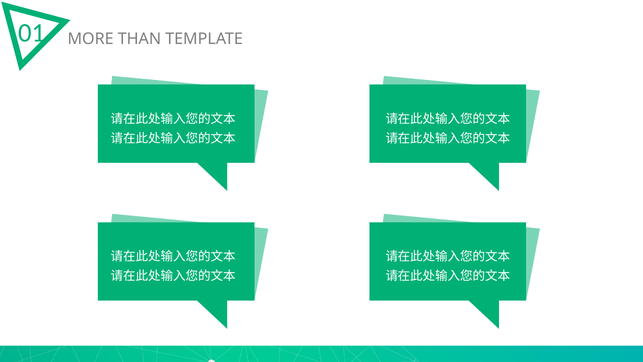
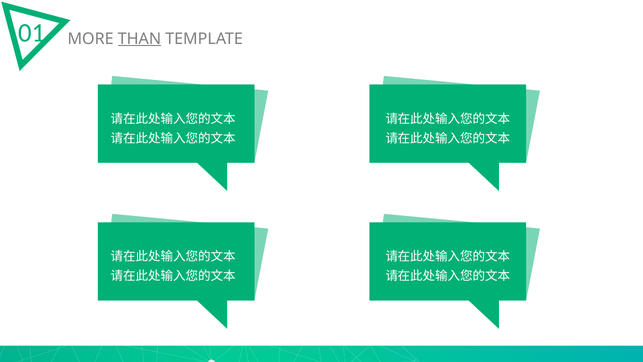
THAN underline: none -> present
